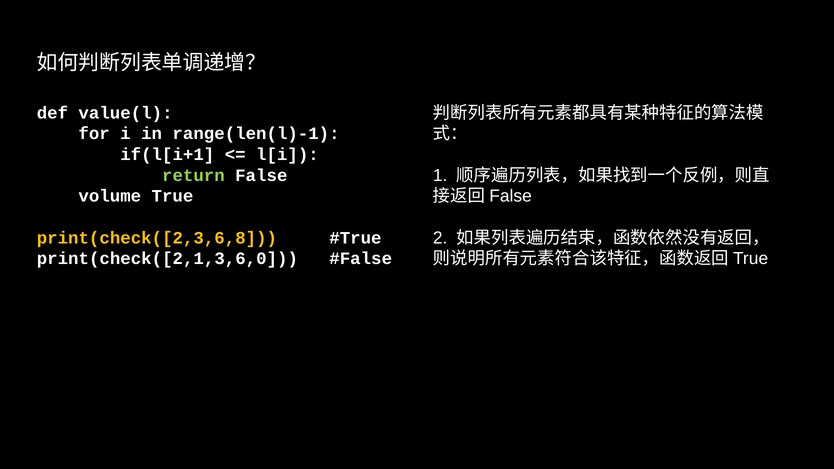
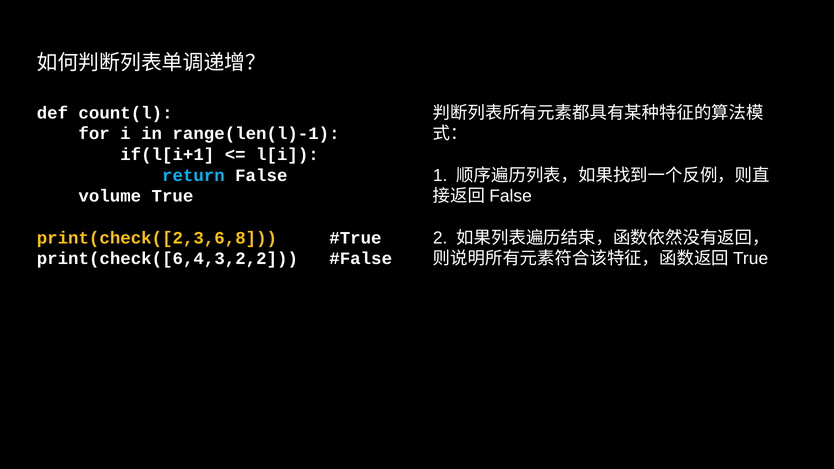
value(l: value(l -> count(l
return colour: light green -> light blue
print(check([2,1,3,6,0: print(check([2,1,3,6,0 -> print(check([6,4,3,2,2
